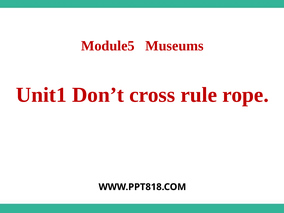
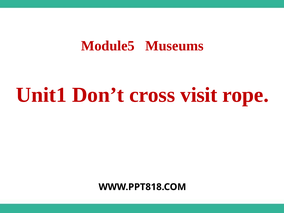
rule: rule -> visit
